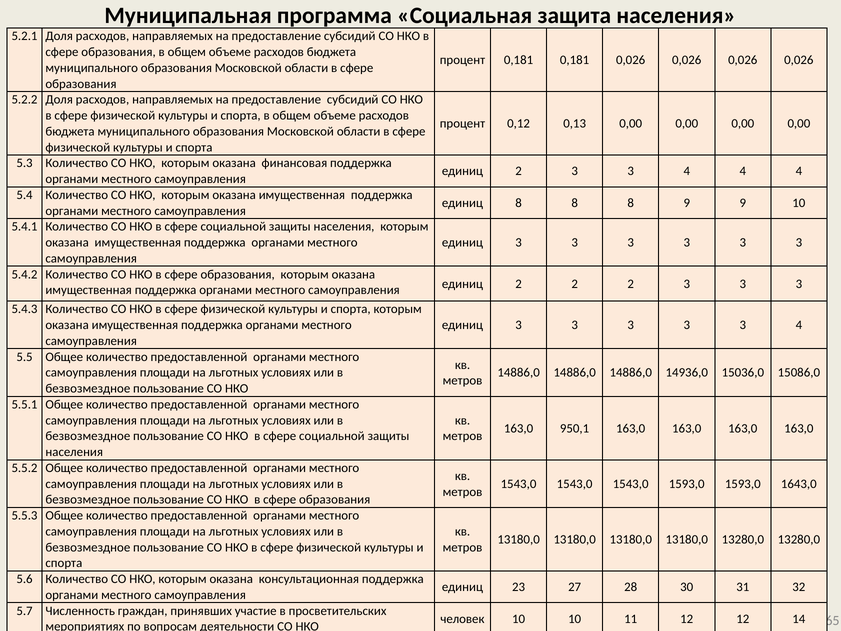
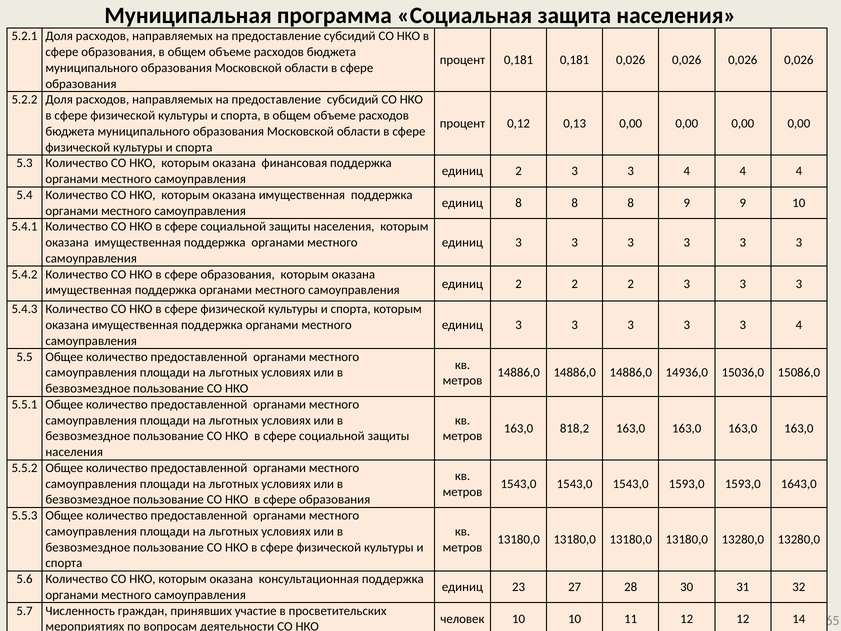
950,1: 950,1 -> 818,2
